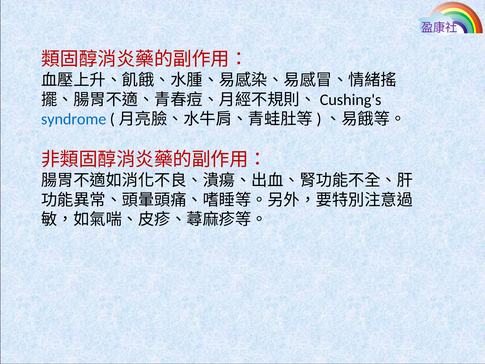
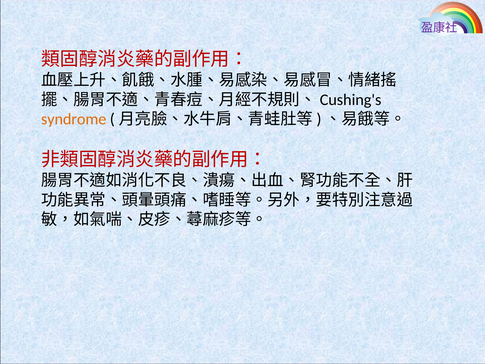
syndrome colour: blue -> orange
